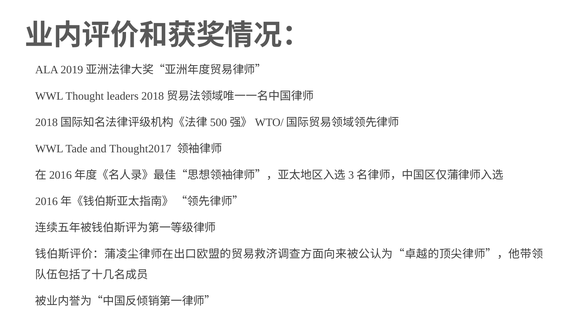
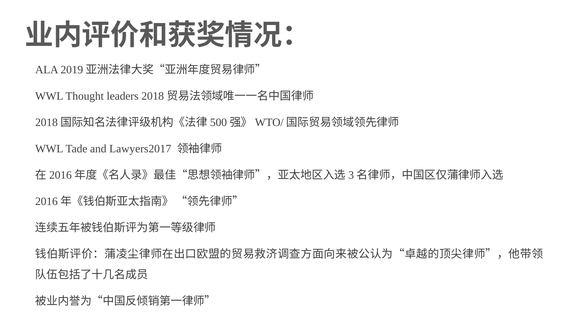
Thought2017: Thought2017 -> Lawyers2017
